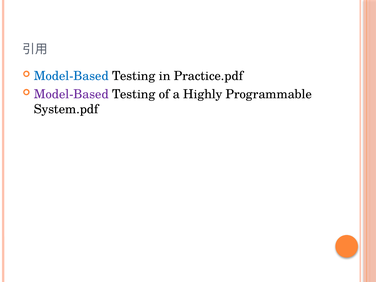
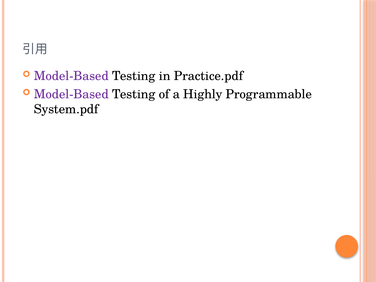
Model-Based at (71, 76) colour: blue -> purple
